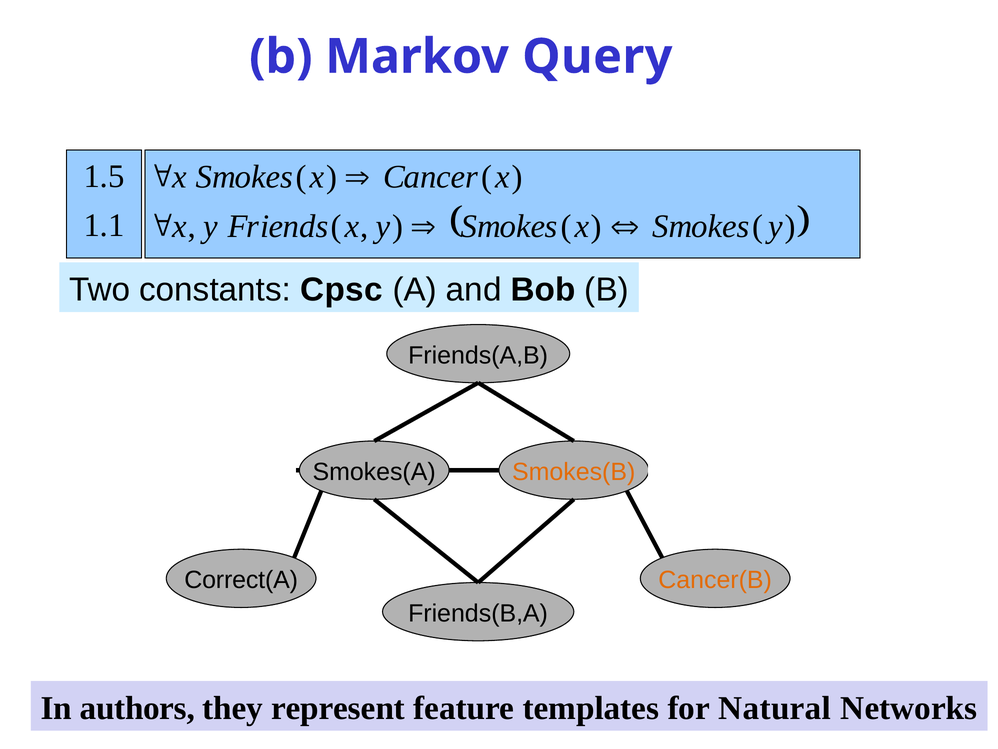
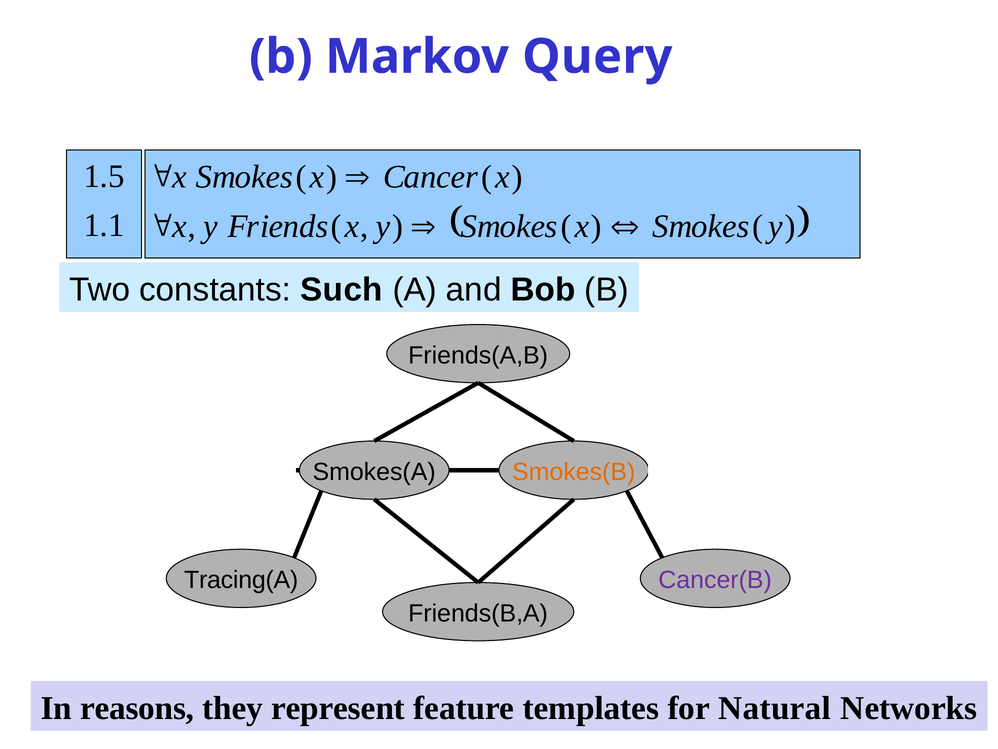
constants Cpsc: Cpsc -> Such
Correct(A: Correct(A -> Tracing(A
Cancer(B colour: orange -> purple
authors: authors -> reasons
